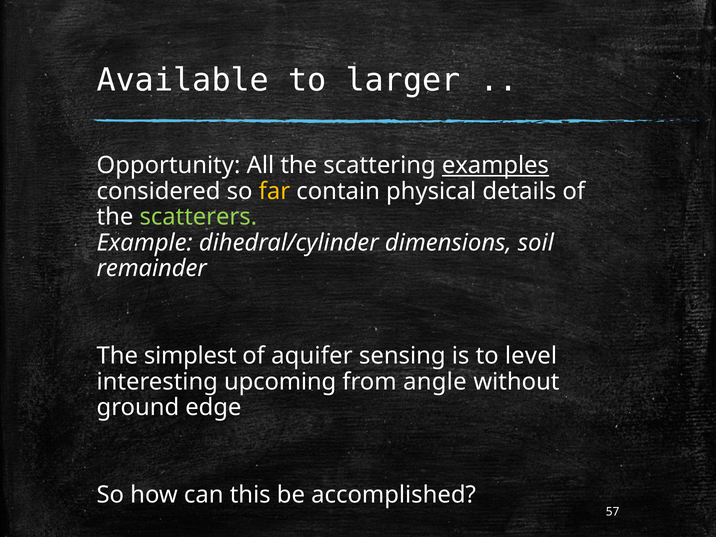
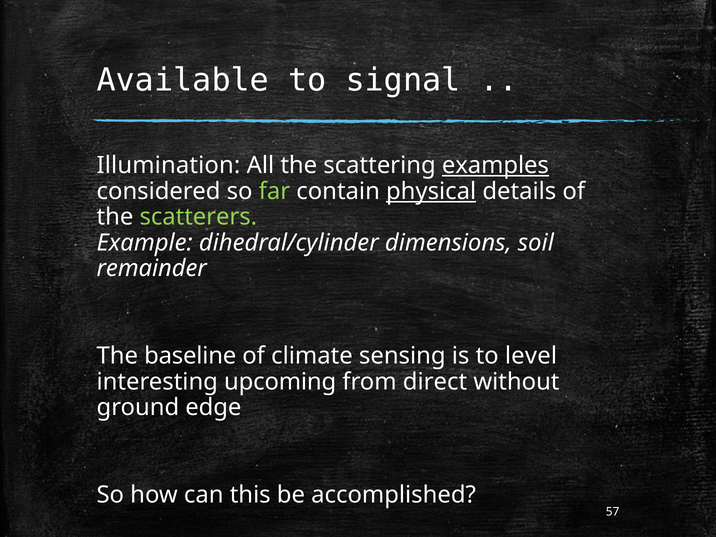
larger: larger -> signal
Opportunity: Opportunity -> Illumination
far colour: yellow -> light green
physical underline: none -> present
simplest: simplest -> baseline
aquifer: aquifer -> climate
angle: angle -> direct
